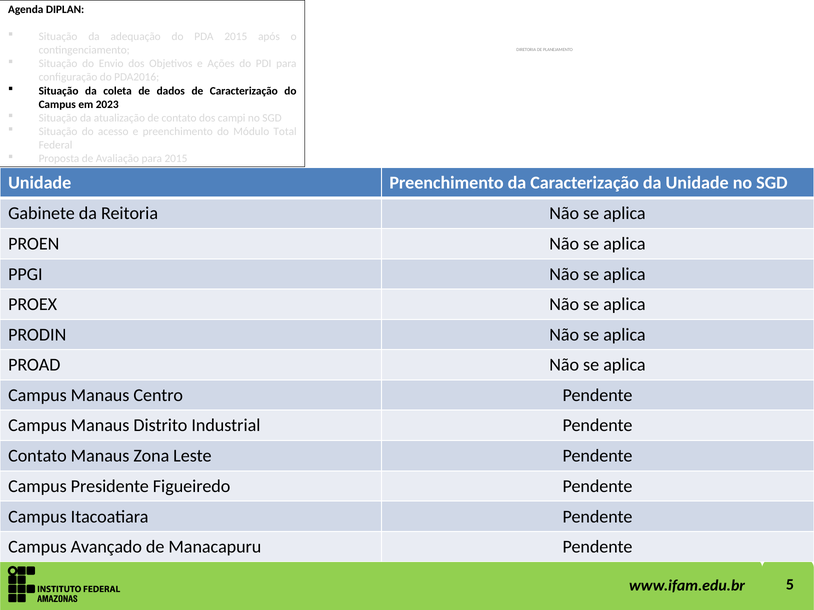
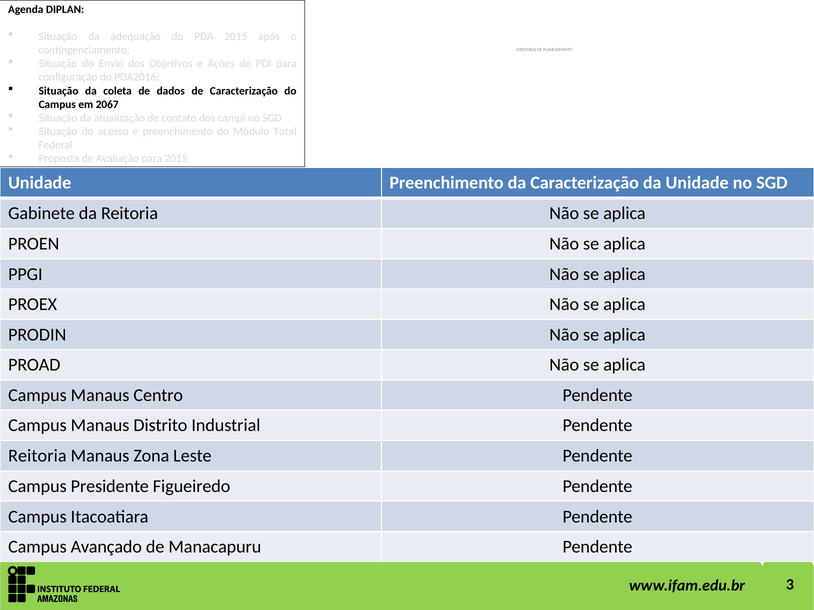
2023: 2023 -> 2067
Contato at (37, 456): Contato -> Reitoria
5: 5 -> 3
